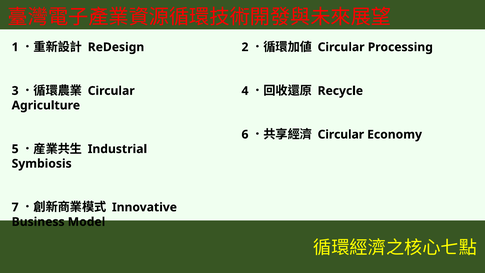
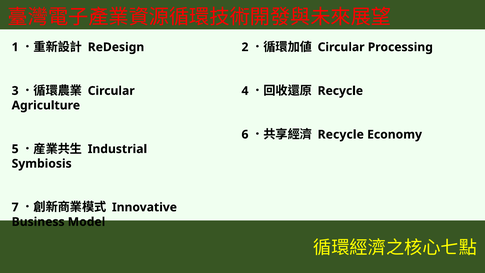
Circular at (341, 134): Circular -> Recycle
